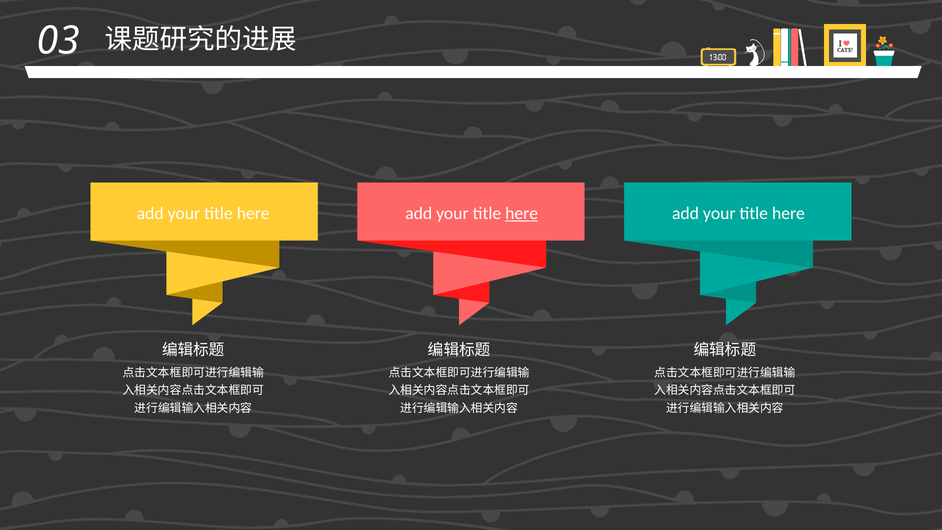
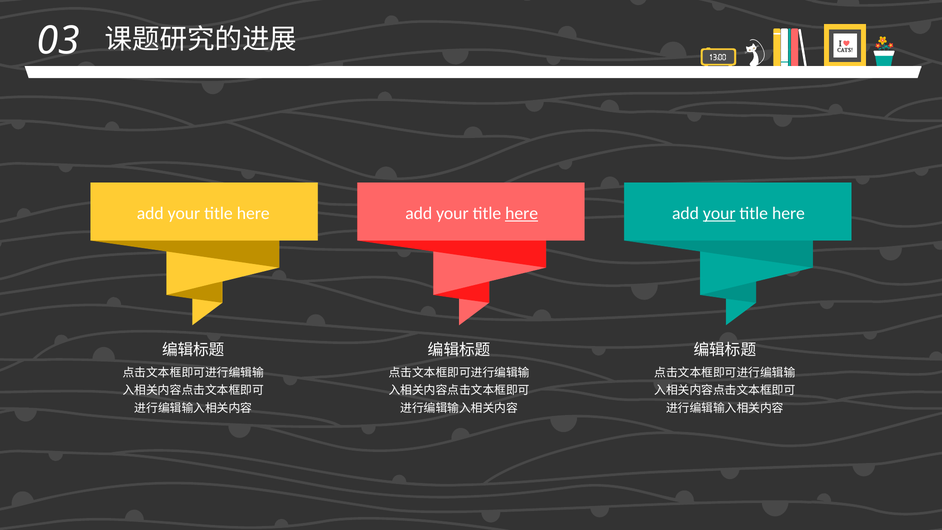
your at (719, 214) underline: none -> present
